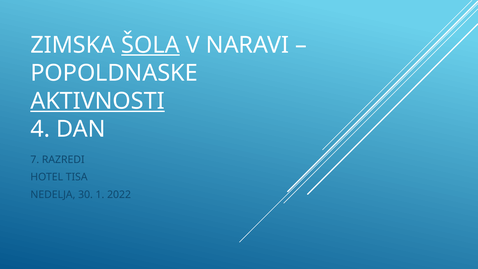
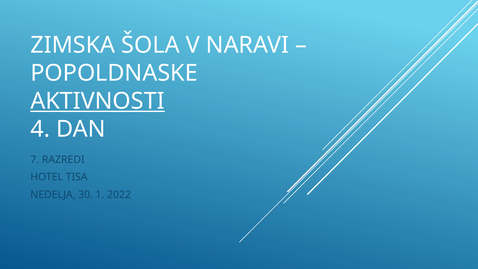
ŠOLA underline: present -> none
